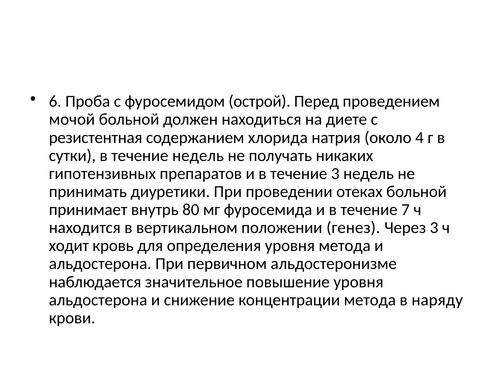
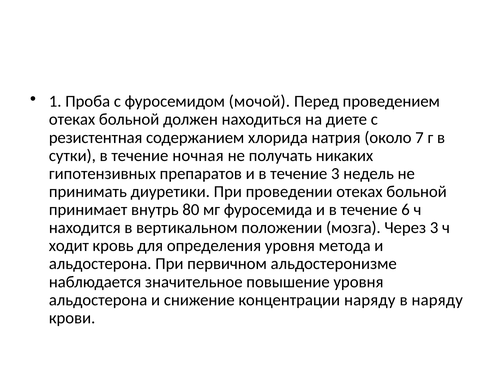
6: 6 -> 1
острой: острой -> мочой
мочой at (72, 119): мочой -> отеках
4: 4 -> 7
течение недель: недель -> ночная
7: 7 -> 6
генез: генез -> мозга
концентрации метода: метода -> наряду
